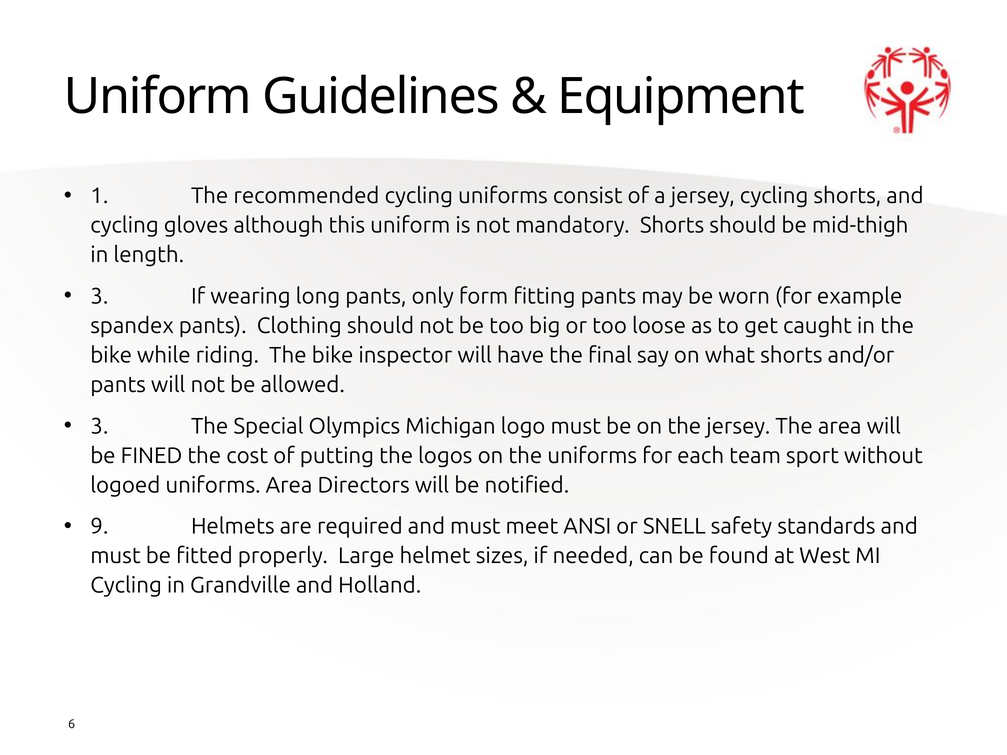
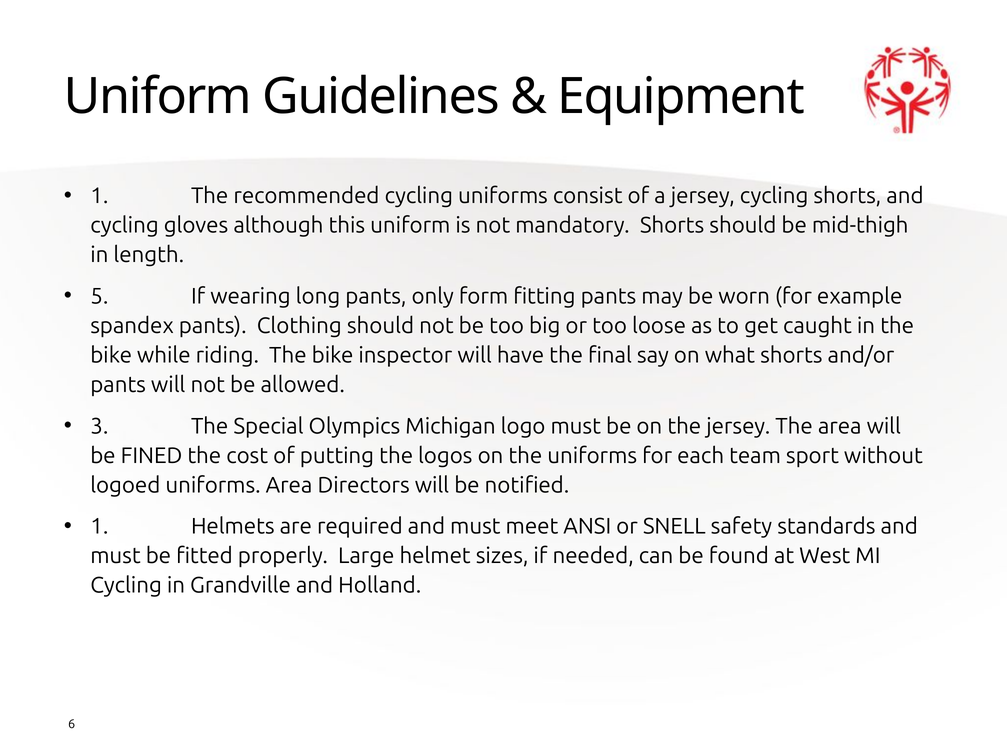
3 at (99, 296): 3 -> 5
9 at (99, 527): 9 -> 1
